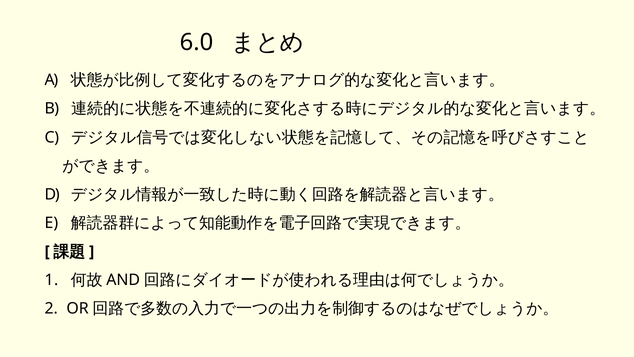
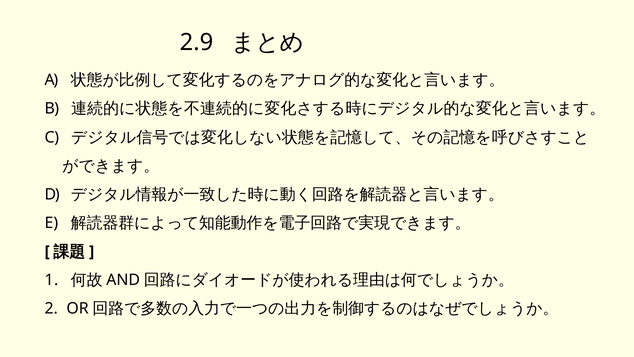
6.0: 6.0 -> 2.9
